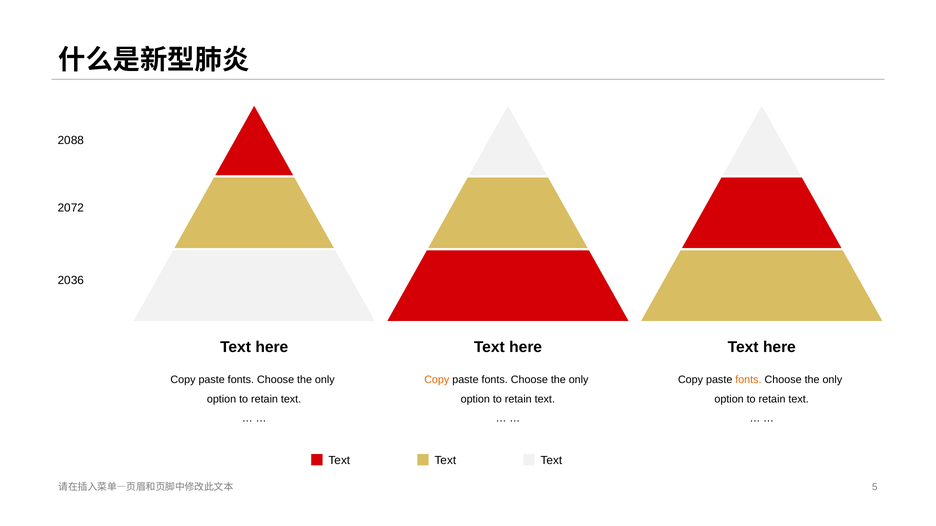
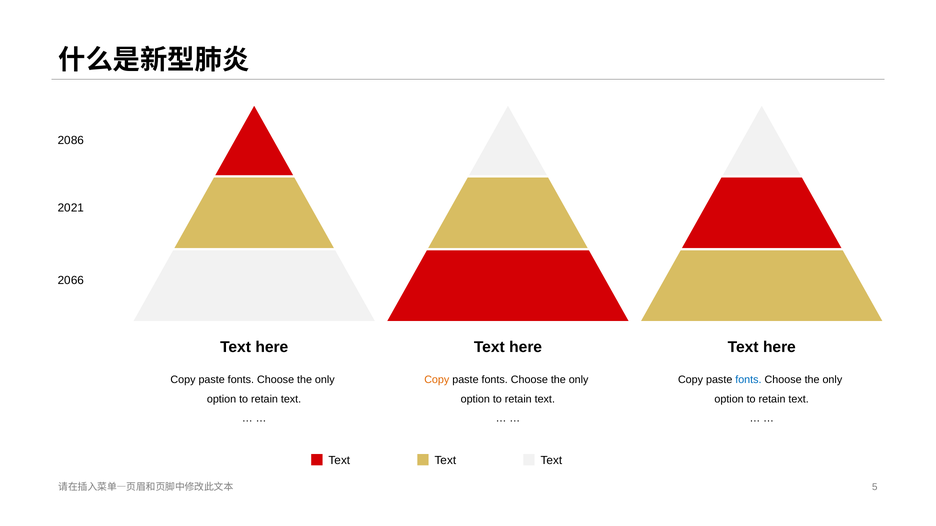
88: 88 -> 86
72: 72 -> 21
36: 36 -> 66
fonts at (748, 380) colour: orange -> blue
